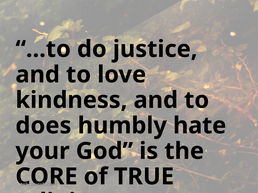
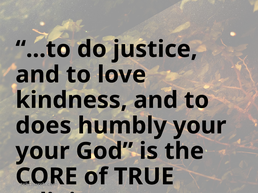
humbly hate: hate -> your
